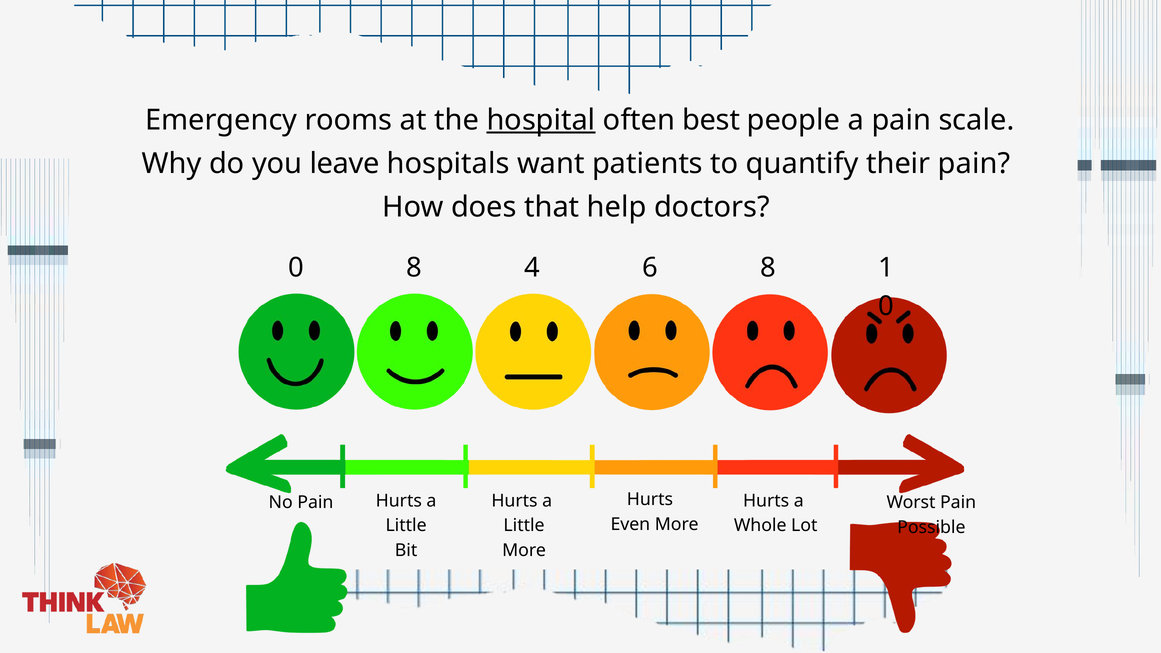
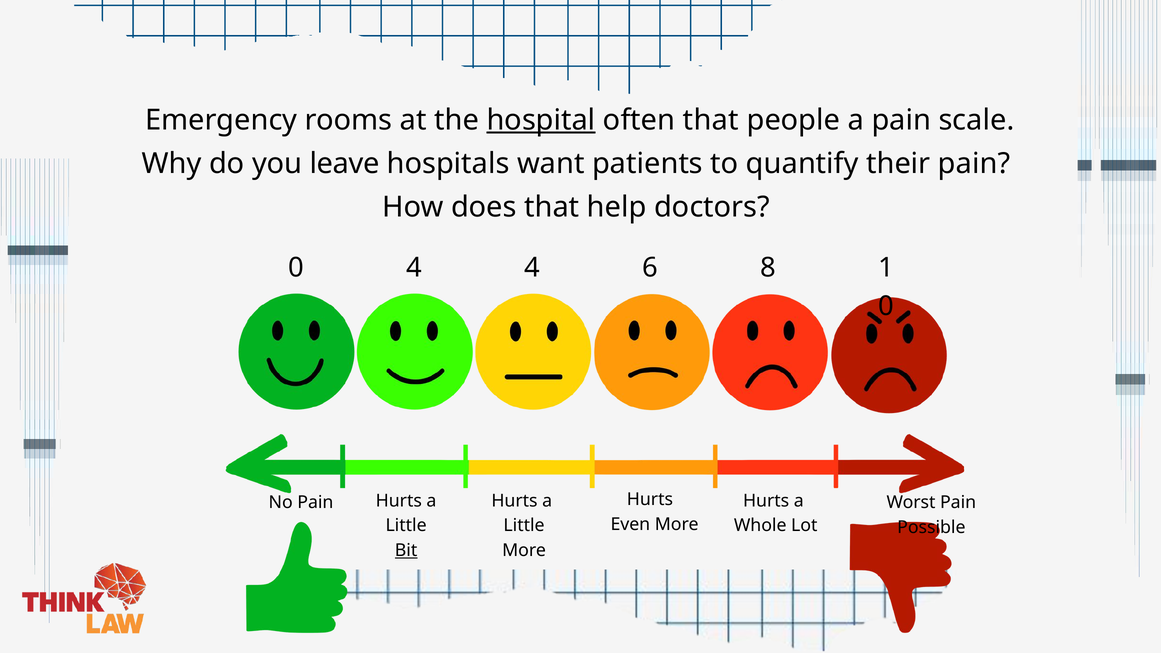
often best: best -> that
0 8: 8 -> 4
Bit underline: none -> present
